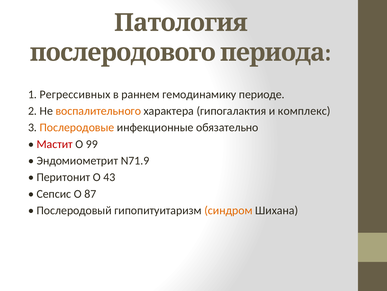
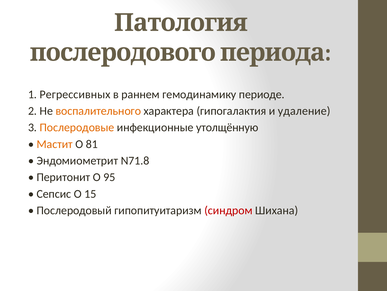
комплекс: комплекс -> удаление
обязательно: обязательно -> утолщённую
Мастит colour: red -> orange
99: 99 -> 81
N71.9: N71.9 -> N71.8
43: 43 -> 95
87: 87 -> 15
синдром colour: orange -> red
